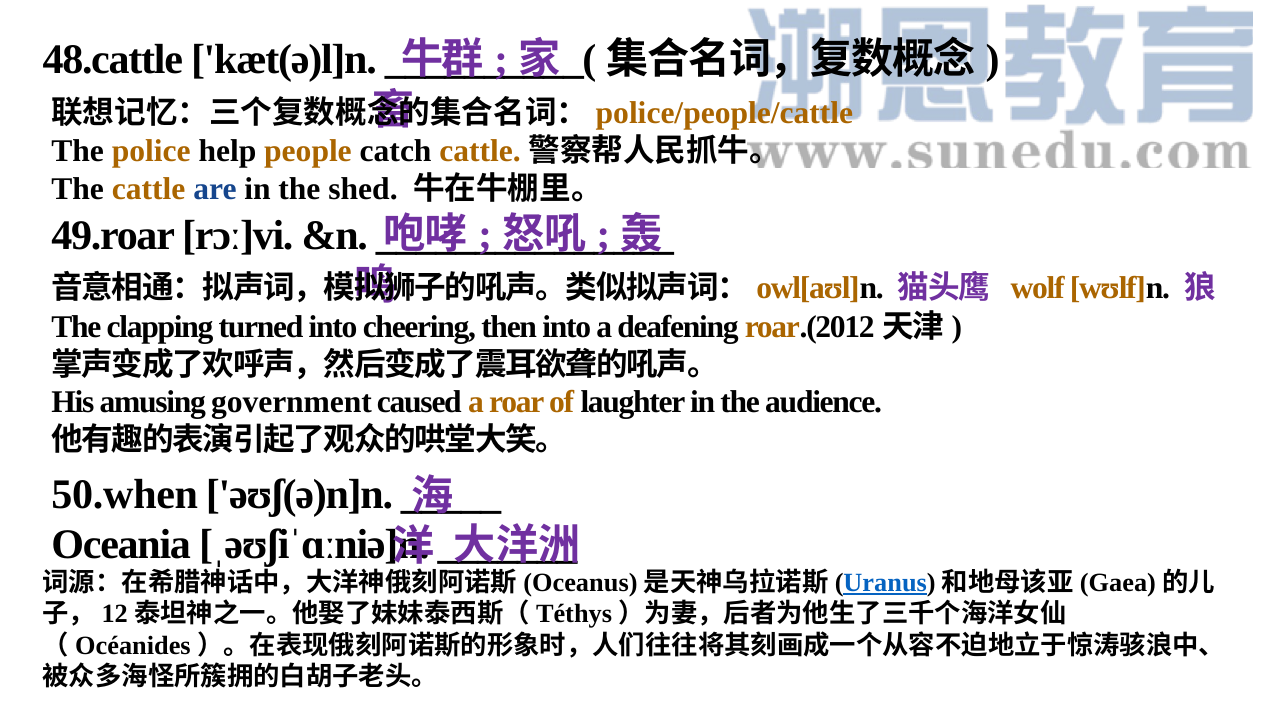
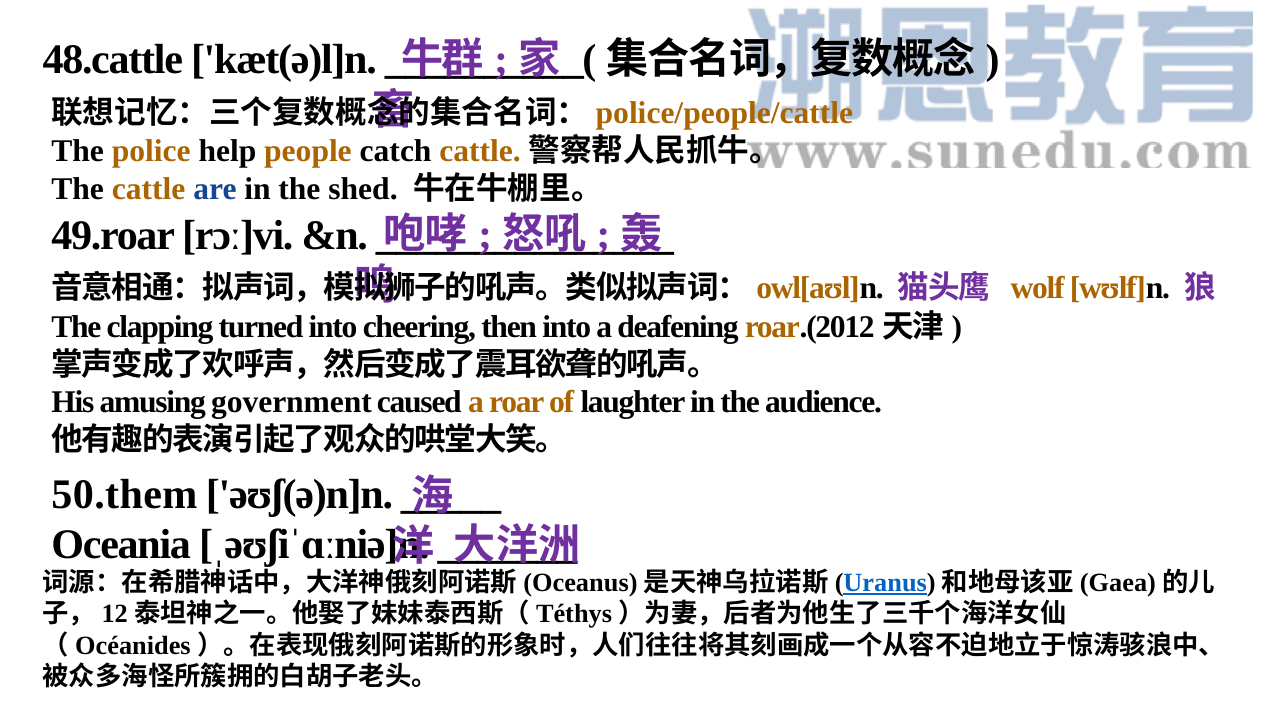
50.when: 50.when -> 50.them
